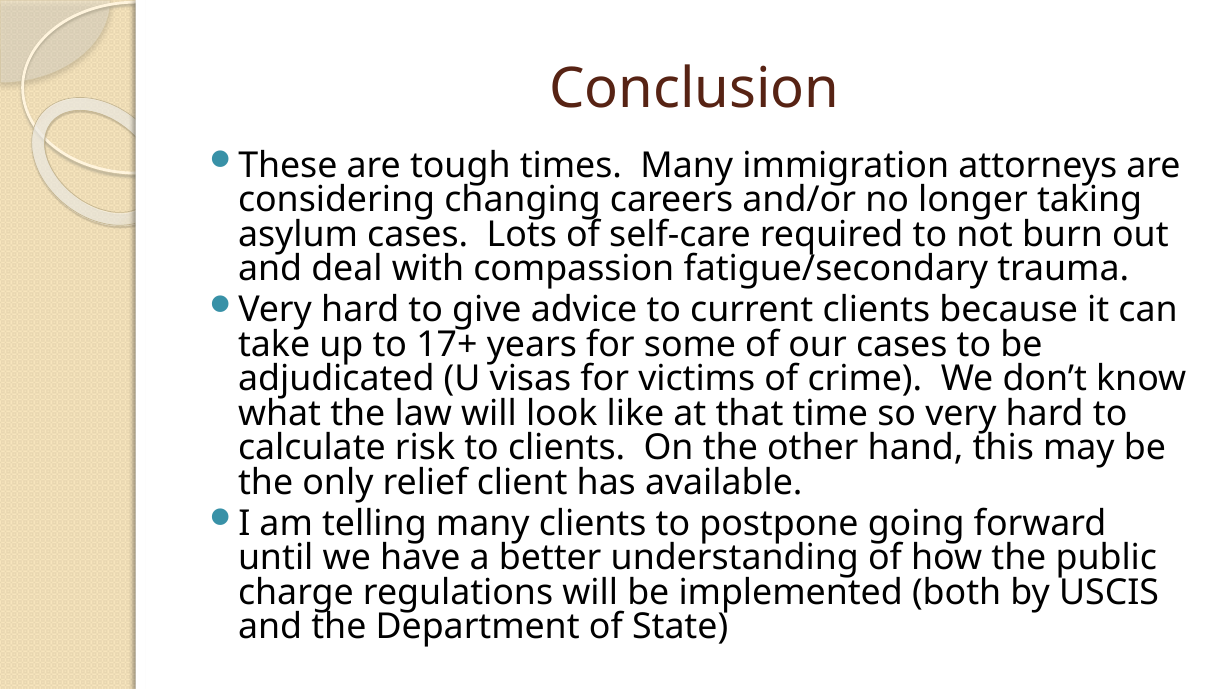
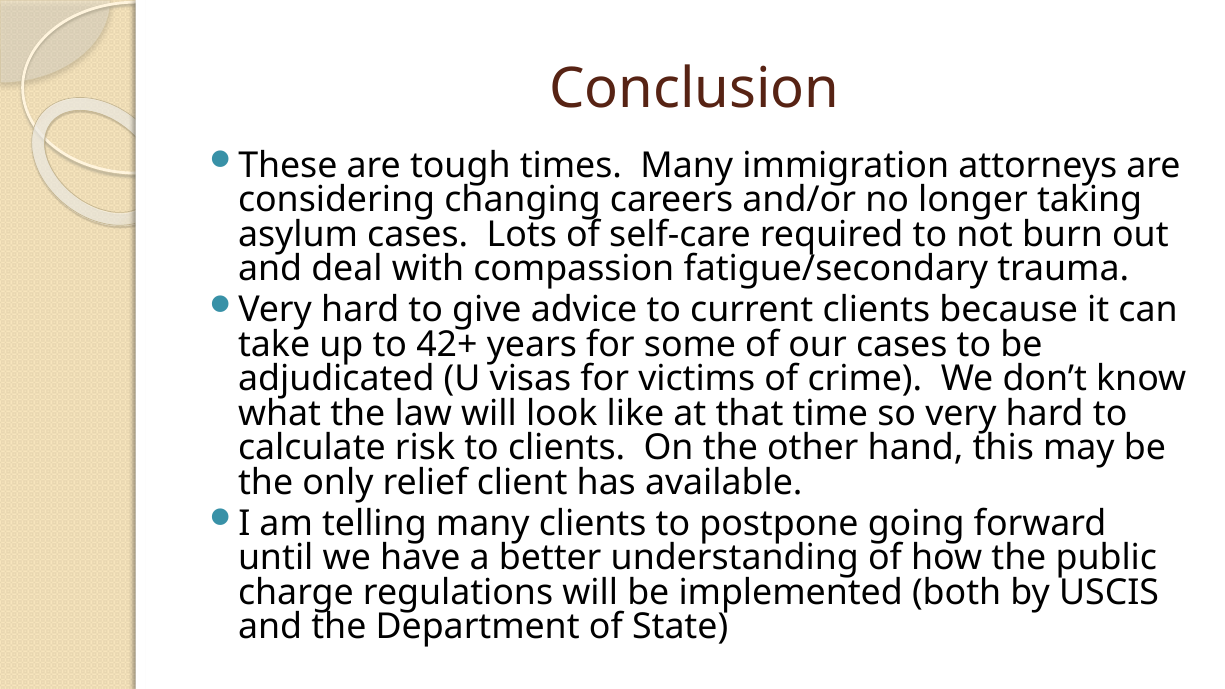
17+: 17+ -> 42+
